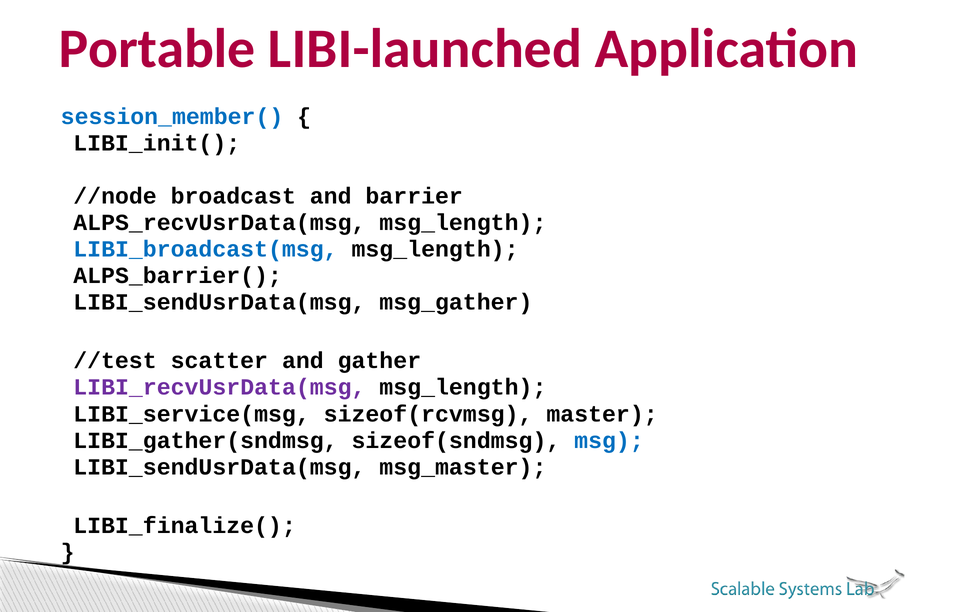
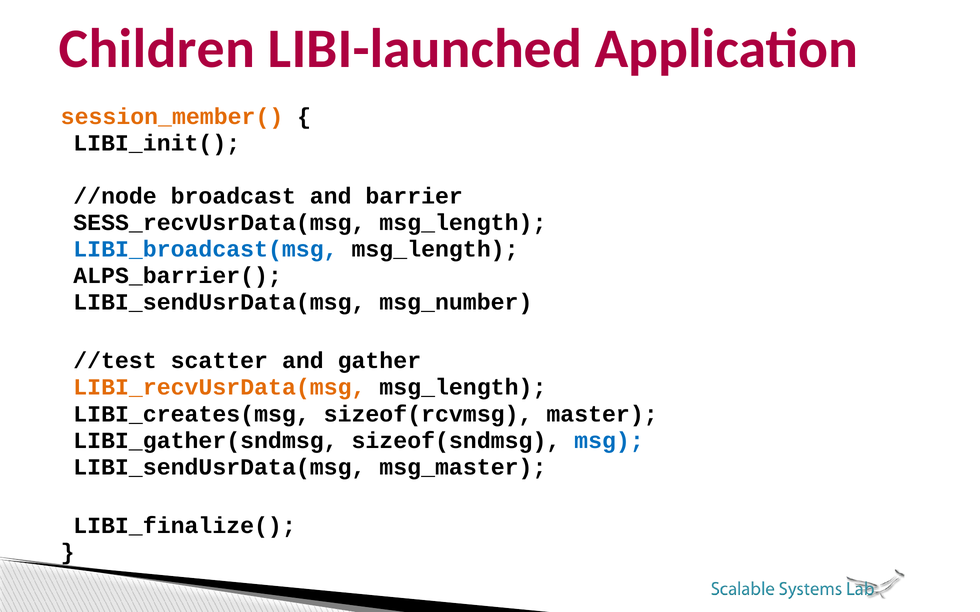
Portable: Portable -> Children
session_member( colour: blue -> orange
ALPS_recvUsrData(msg: ALPS_recvUsrData(msg -> SESS_recvUsrData(msg
msg_gather: msg_gather -> msg_number
LIBI_recvUsrData(msg colour: purple -> orange
LIBI_service(msg: LIBI_service(msg -> LIBI_creates(msg
